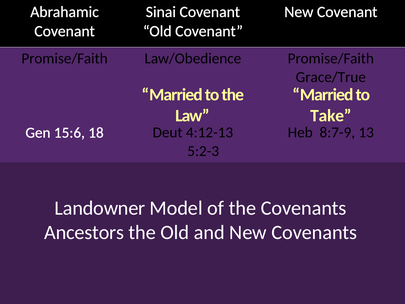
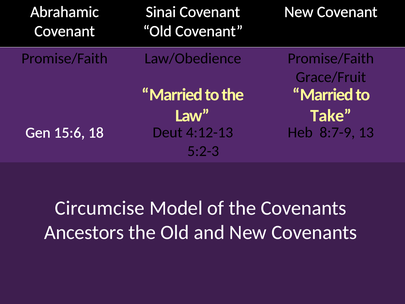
Grace/True: Grace/True -> Grace/Fruit
Landowner: Landowner -> Circumcise
